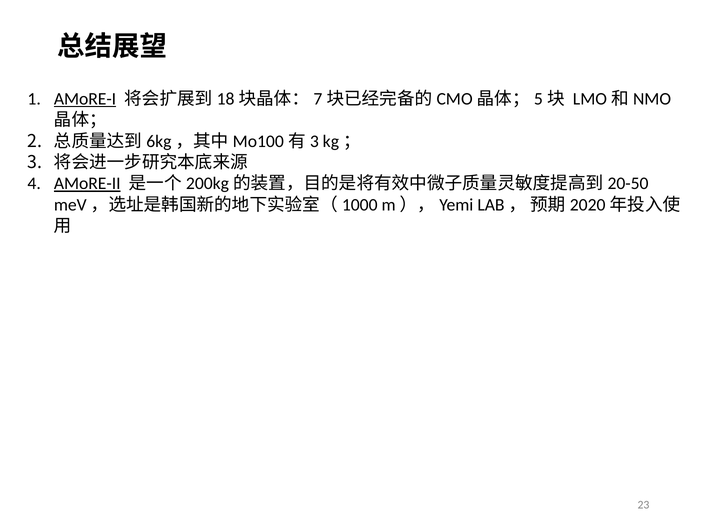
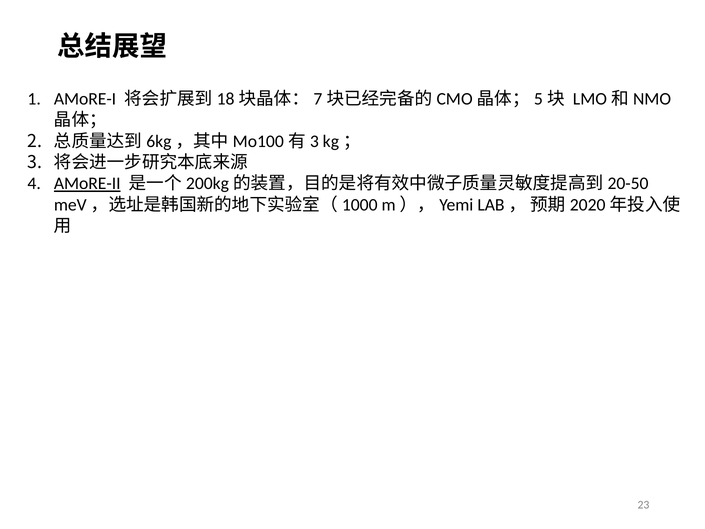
AMoRE-I underline: present -> none
